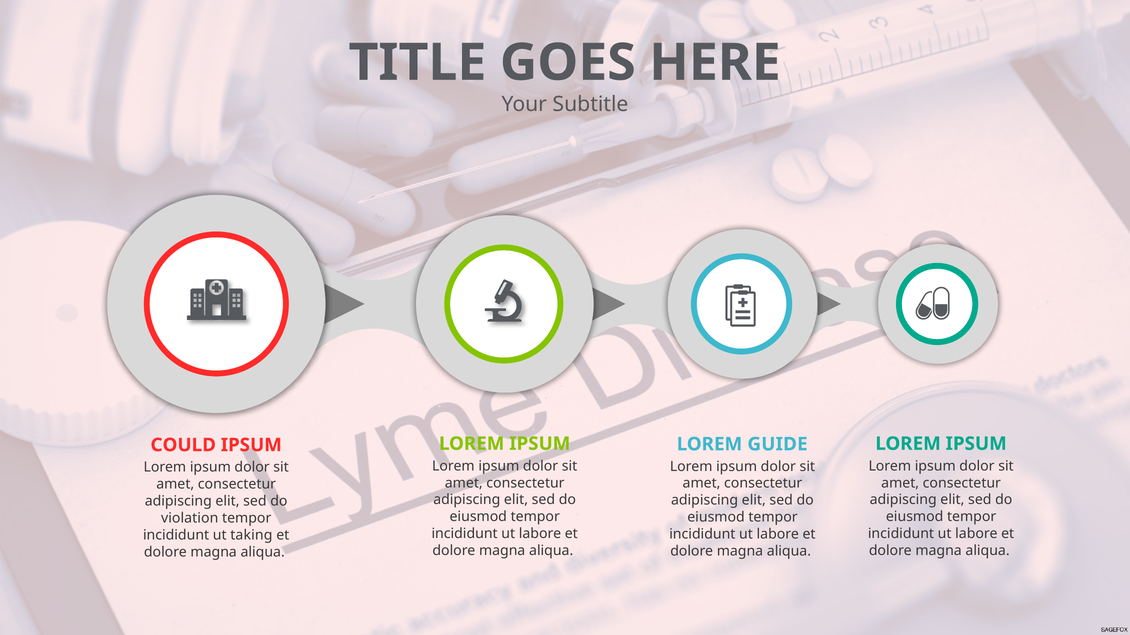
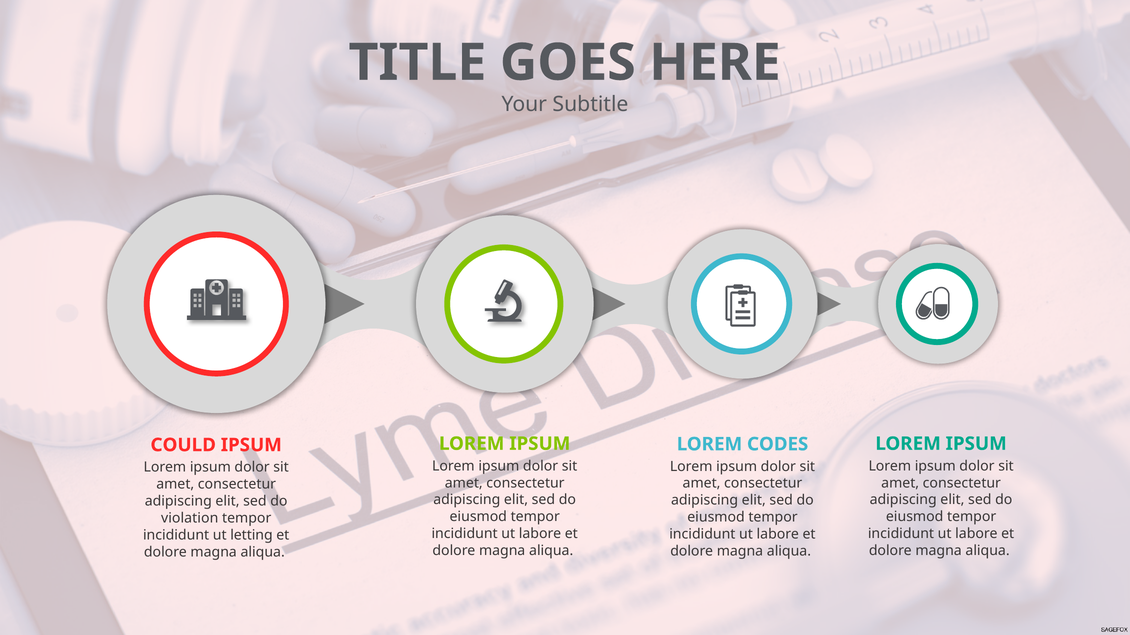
GUIDE: GUIDE -> CODES
taking: taking -> letting
